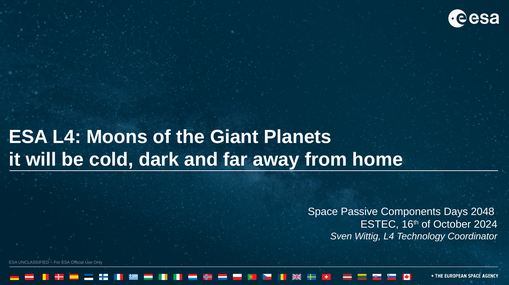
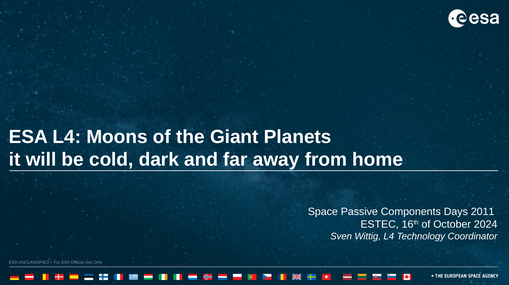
2048: 2048 -> 2011
